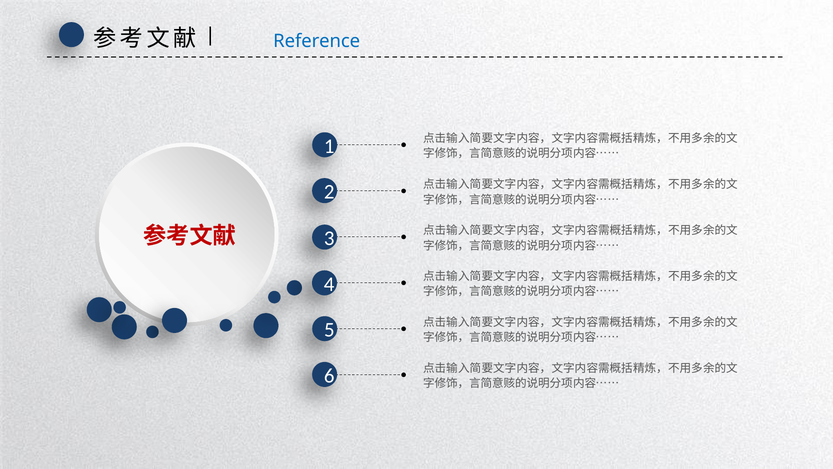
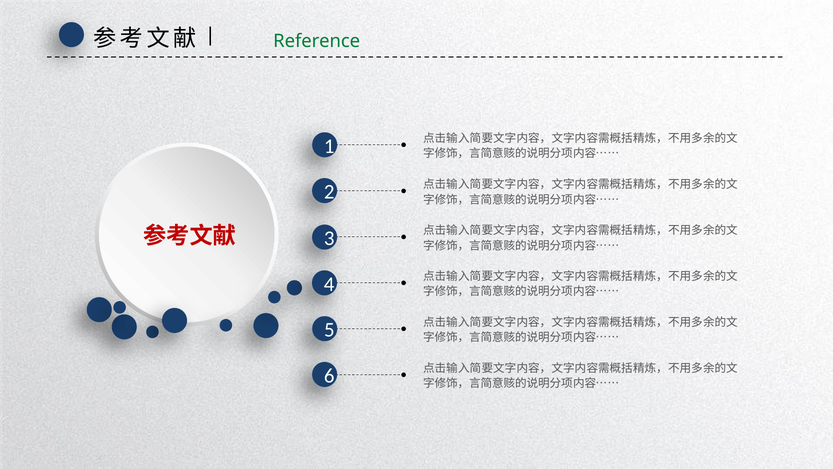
Reference colour: blue -> green
